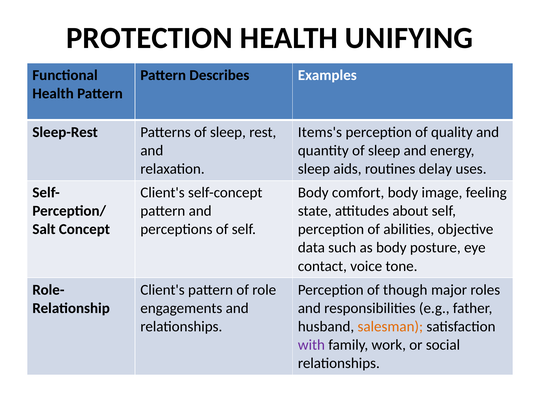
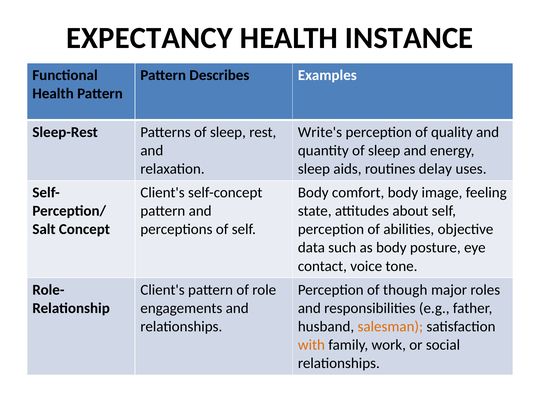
PROTECTION: PROTECTION -> EXPECTANCY
UNIFYING: UNIFYING -> INSTANCE
Items's: Items's -> Write's
with colour: purple -> orange
